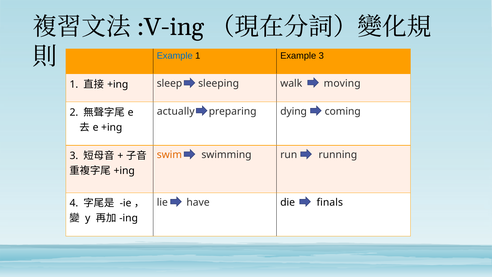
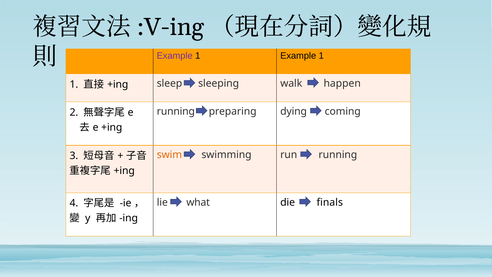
Example at (175, 56) colour: blue -> purple
1 Example 3: 3 -> 1
moving: moving -> happen
actually at (176, 111): actually -> running
have: have -> what
